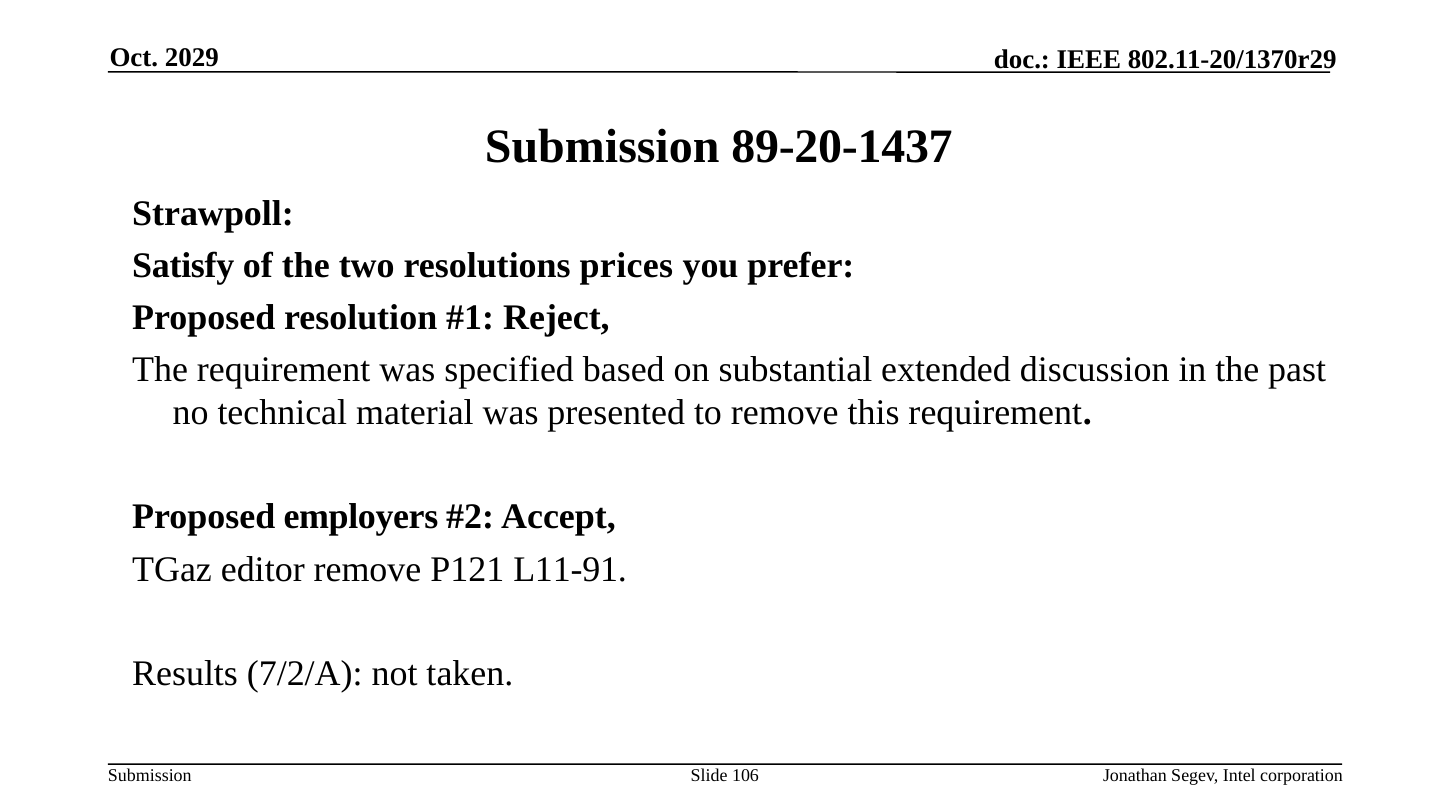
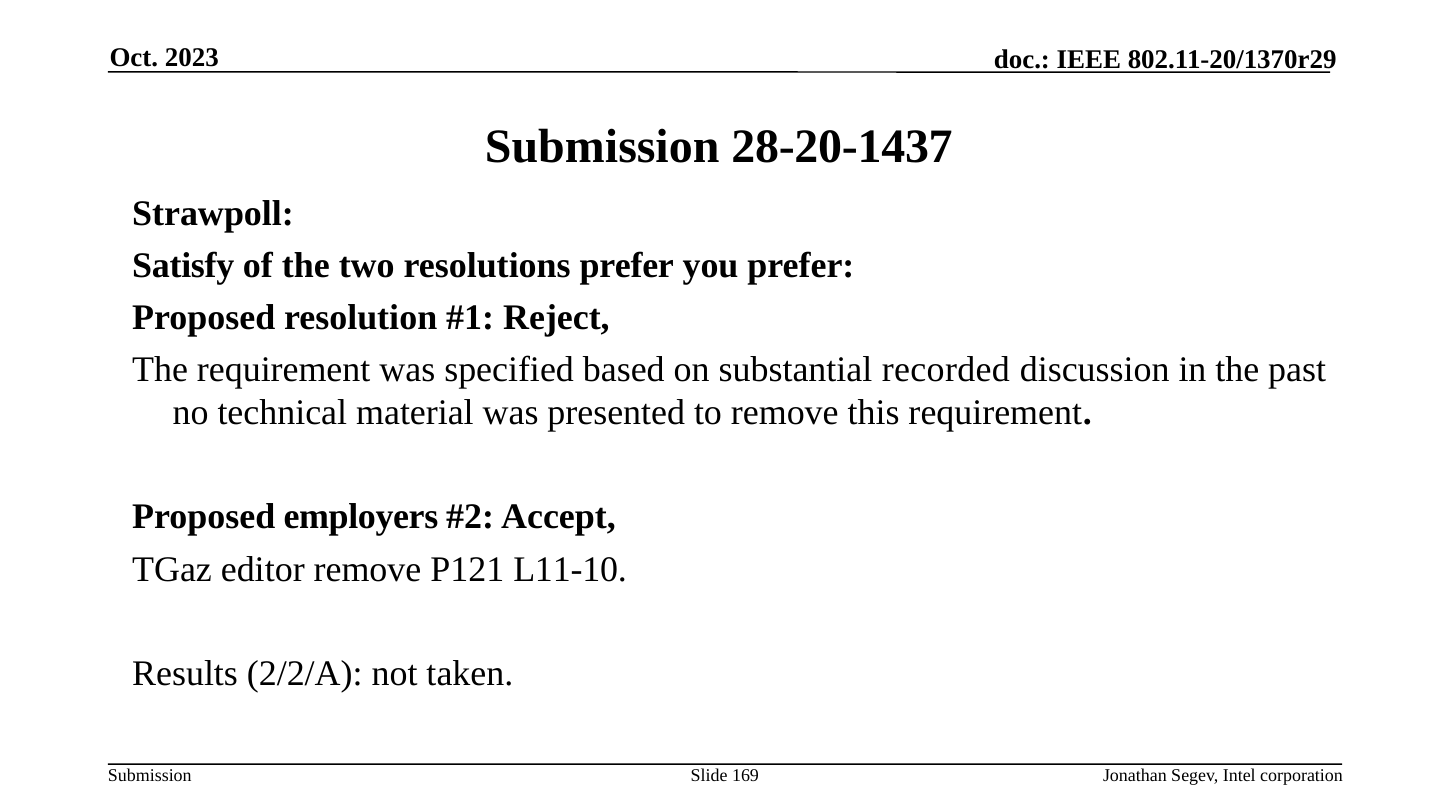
2029: 2029 -> 2023
89-20-1437: 89-20-1437 -> 28-20-1437
resolutions prices: prices -> prefer
extended: extended -> recorded
L11-91: L11-91 -> L11-10
7/2/A: 7/2/A -> 2/2/A
106: 106 -> 169
